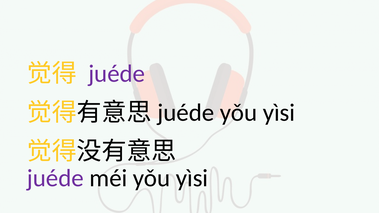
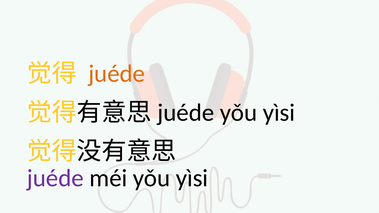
juéde at (117, 74) colour: purple -> orange
